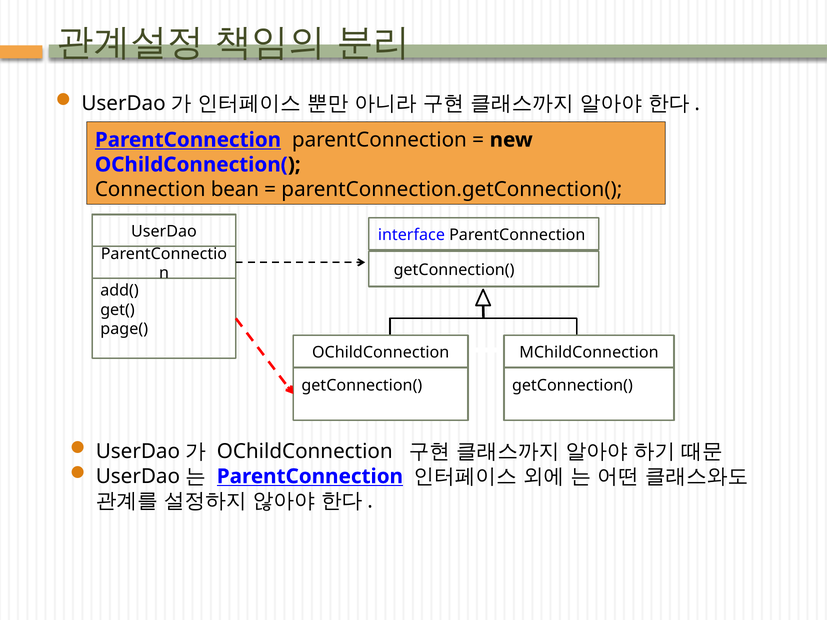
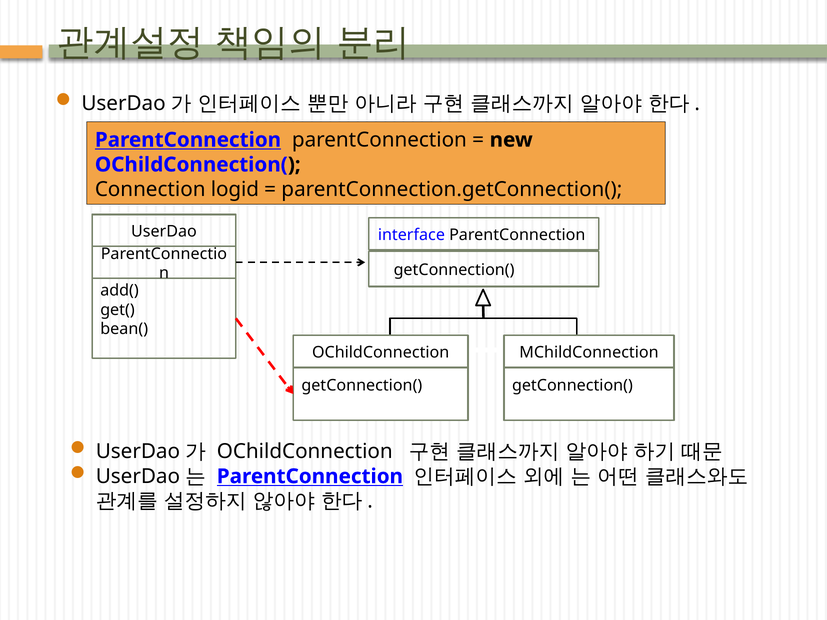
bean: bean -> logid
page(: page( -> bean(
